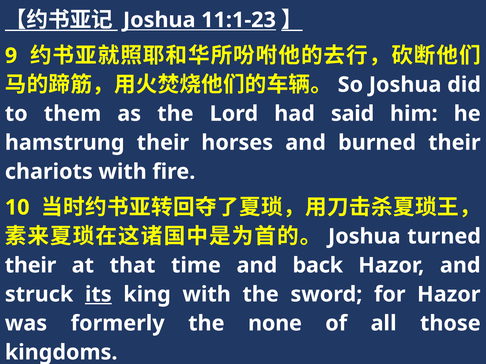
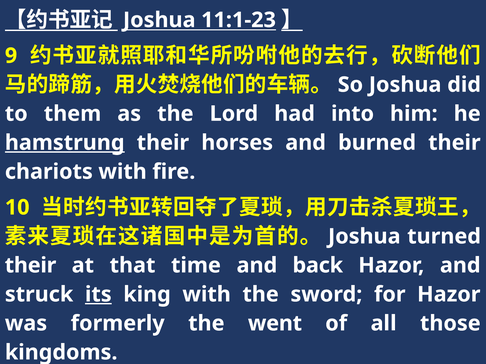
said: said -> into
hamstrung underline: none -> present
none: none -> went
